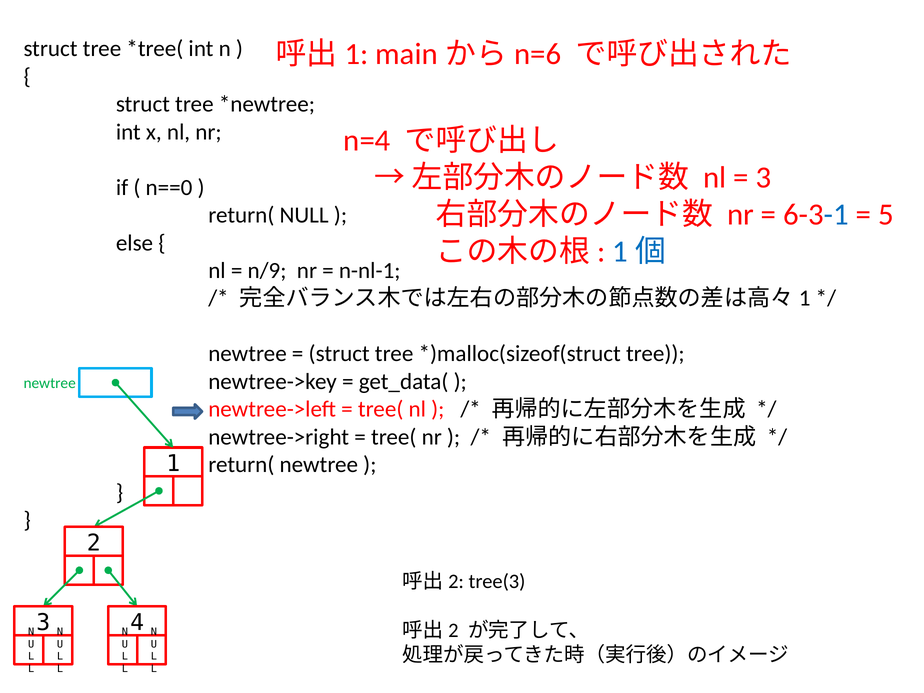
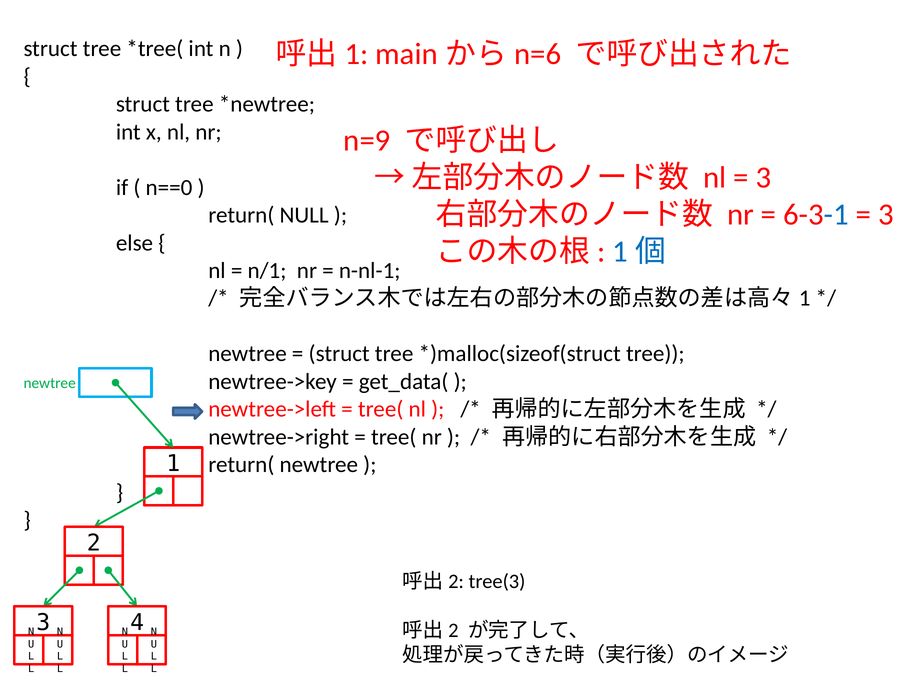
n=4: n=4 -> n=9
5 at (886, 215): 5 -> 3
n/9: n/9 -> n/1
